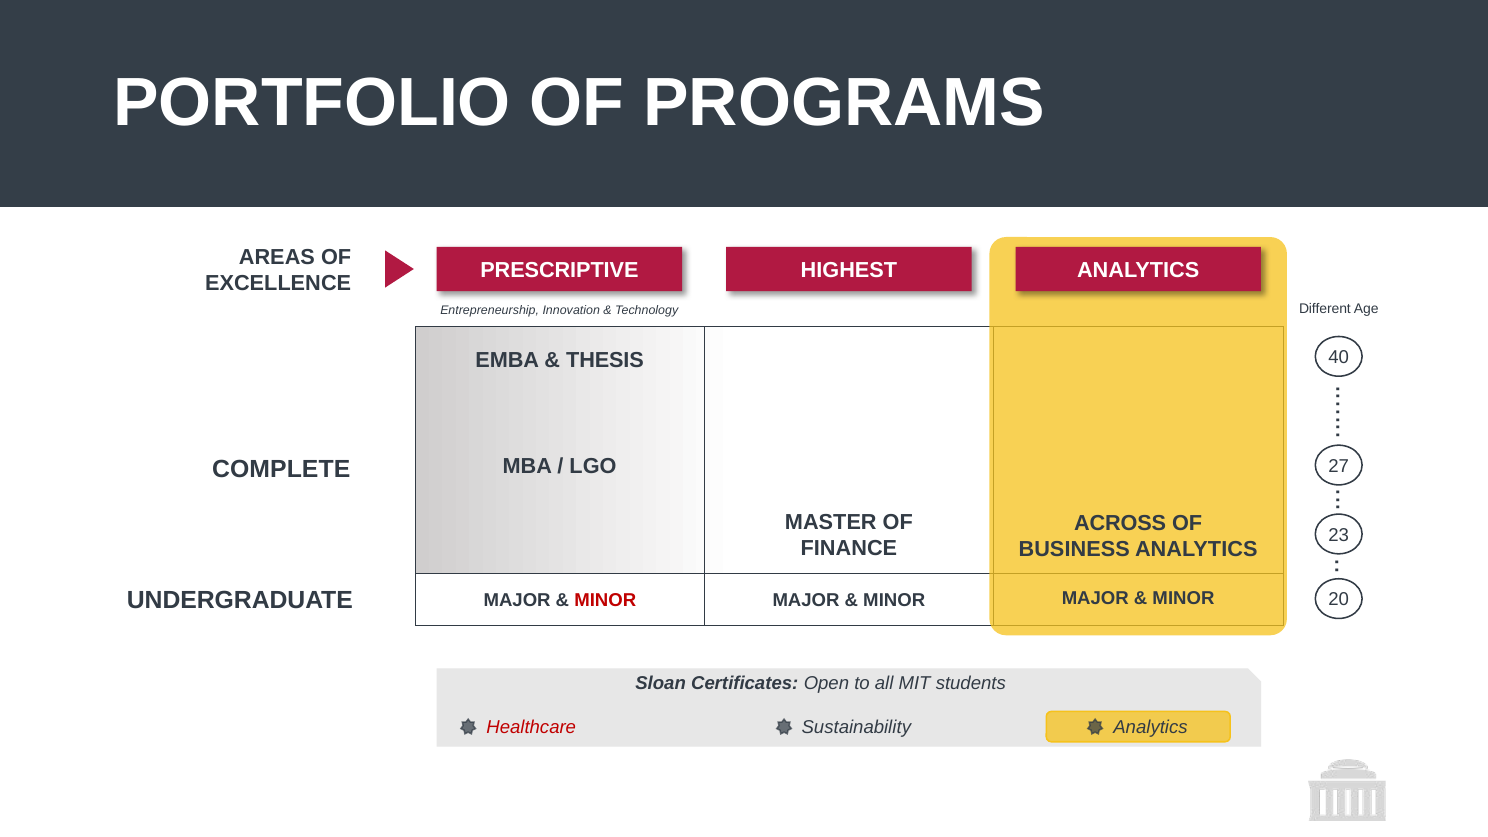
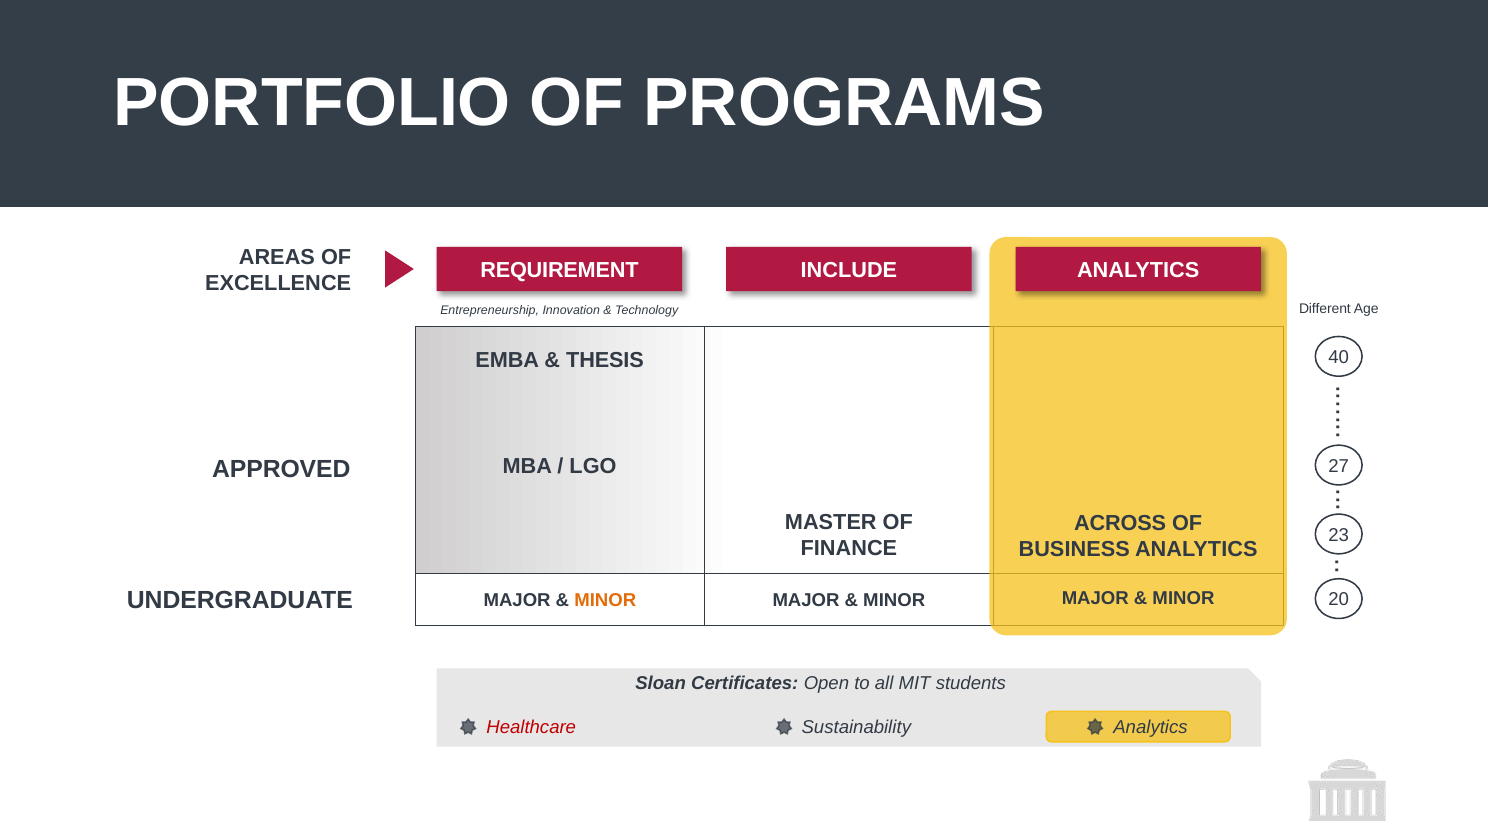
PRESCRIPTIVE: PRESCRIPTIVE -> REQUIREMENT
HIGHEST: HIGHEST -> INCLUDE
COMPLETE: COMPLETE -> APPROVED
MINOR at (605, 600) colour: red -> orange
